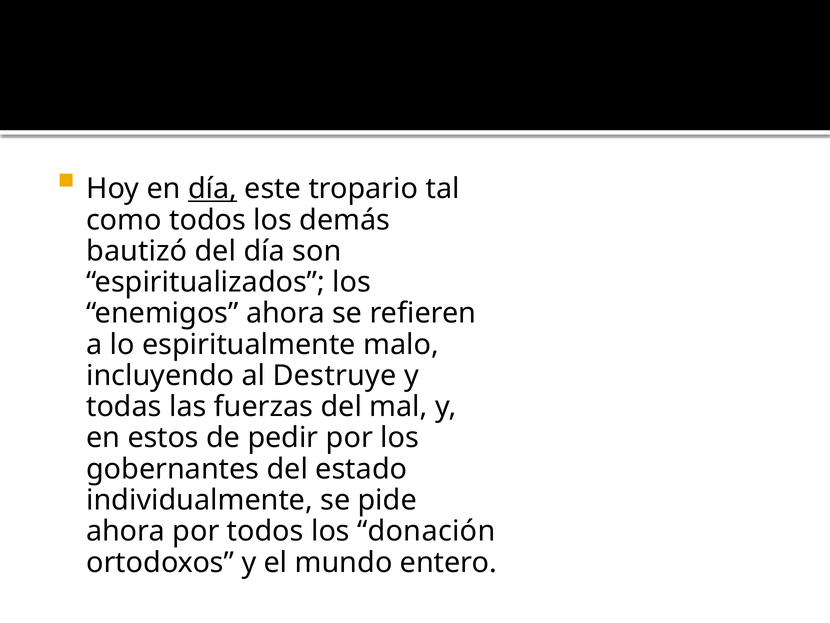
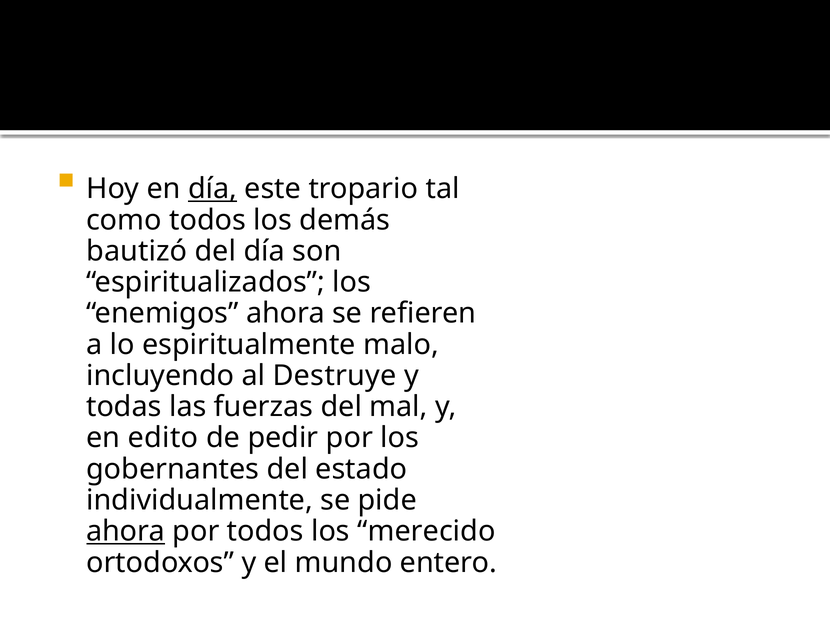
estos: estos -> edito
ahora at (126, 531) underline: none -> present
donación: donación -> merecido
